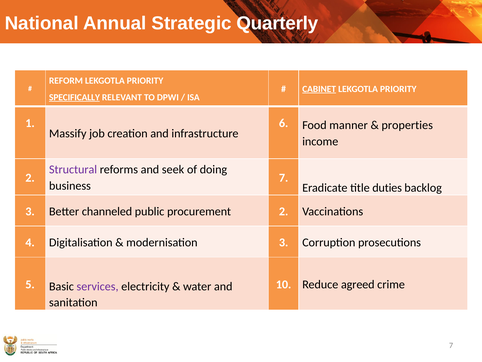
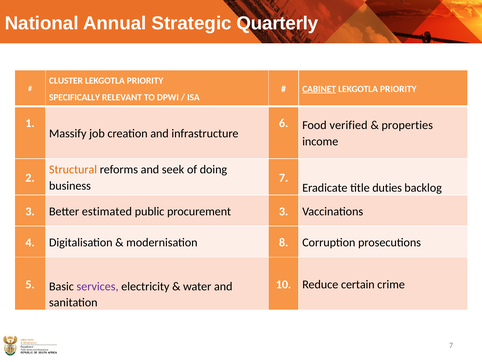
REFORM: REFORM -> CLUSTER
SPECIFICALLY underline: present -> none
manner: manner -> verified
Structural colour: purple -> orange
channeled: channeled -> estimated
procurement 2: 2 -> 3
modernisation 3: 3 -> 8
agreed: agreed -> certain
